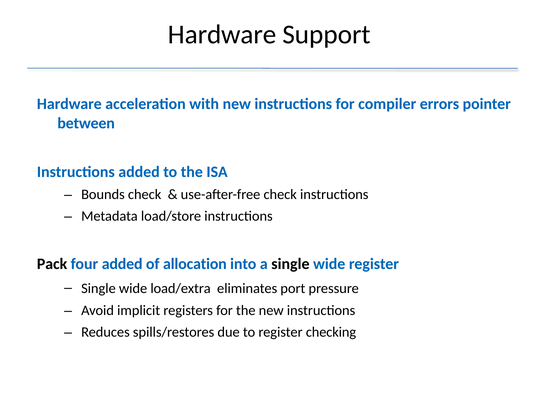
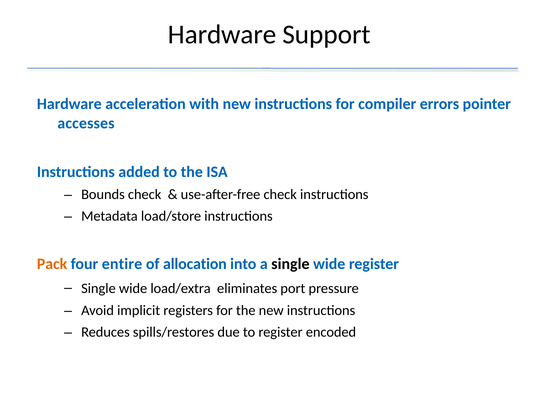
between: between -> accesses
Pack colour: black -> orange
four added: added -> entire
checking: checking -> encoded
